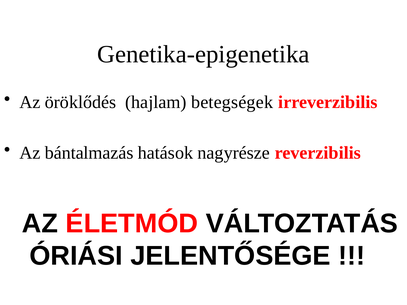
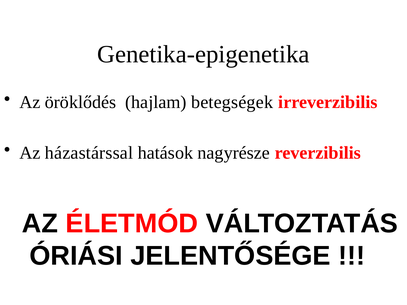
bántalmazás: bántalmazás -> házastárssal
